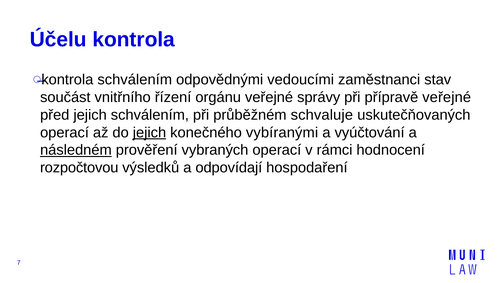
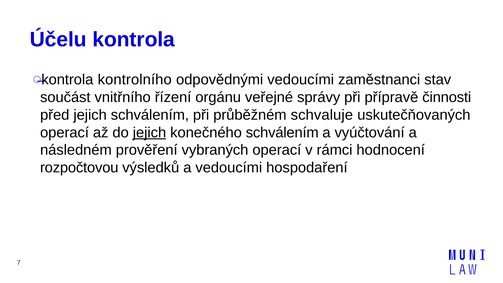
kontrola schválením: schválením -> kontrolního
přípravě veřejné: veřejné -> činnosti
konečného vybíranými: vybíranými -> schválením
následném underline: present -> none
a odpovídají: odpovídají -> vedoucími
